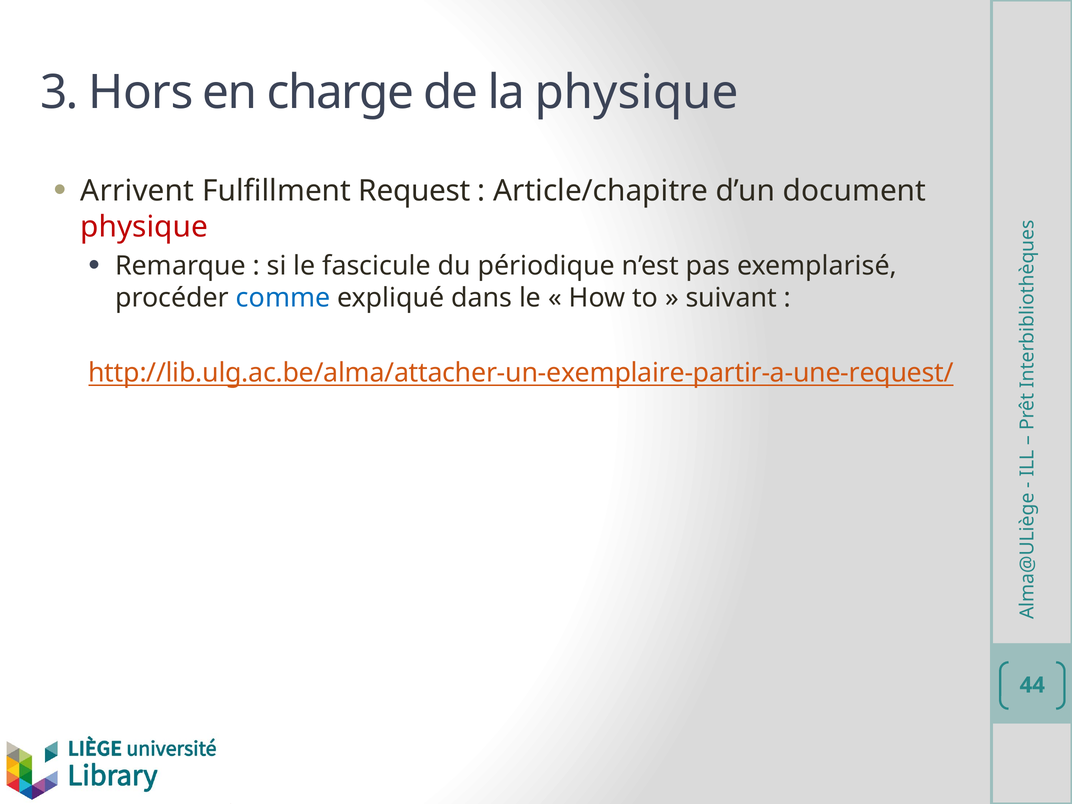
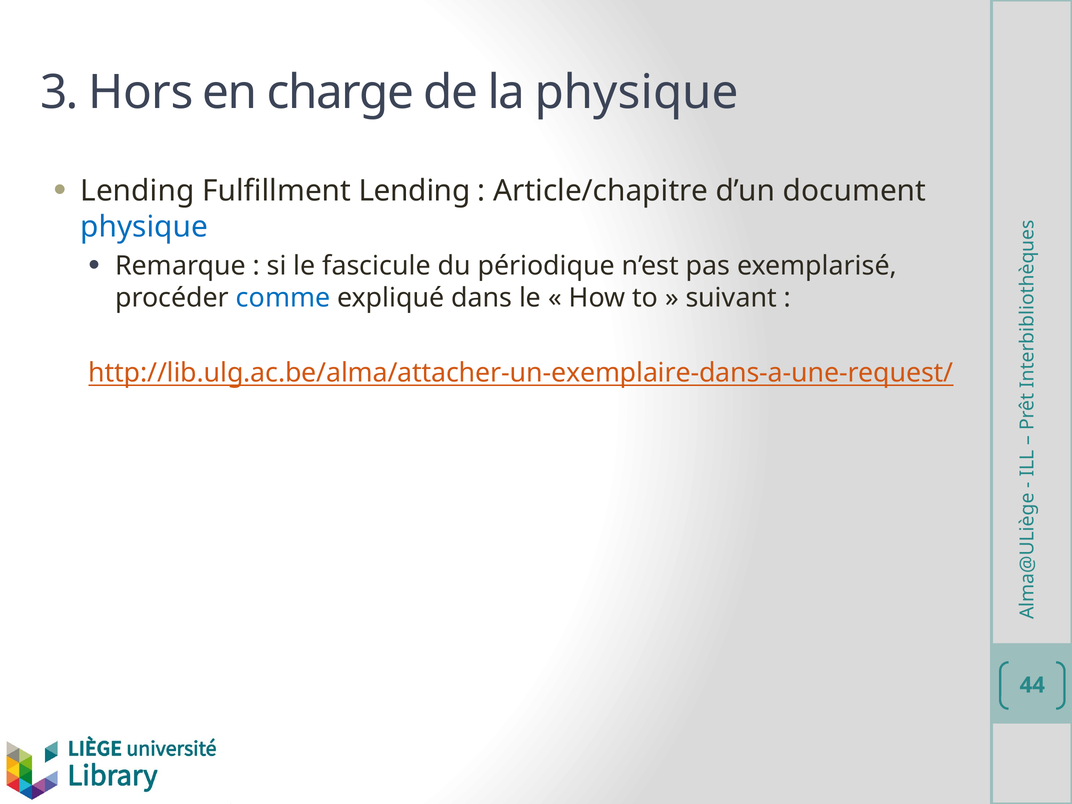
Arrivent at (137, 191): Arrivent -> Lending
Fulfillment Request: Request -> Lending
physique at (144, 227) colour: red -> blue
http://lib.ulg.ac.be/alma/attacher-un-exemplaire-partir-a-une-request/: http://lib.ulg.ac.be/alma/attacher-un-exemplaire-partir-a-une-request/ -> http://lib.ulg.ac.be/alma/attacher-un-exemplaire-dans-a-une-request/
